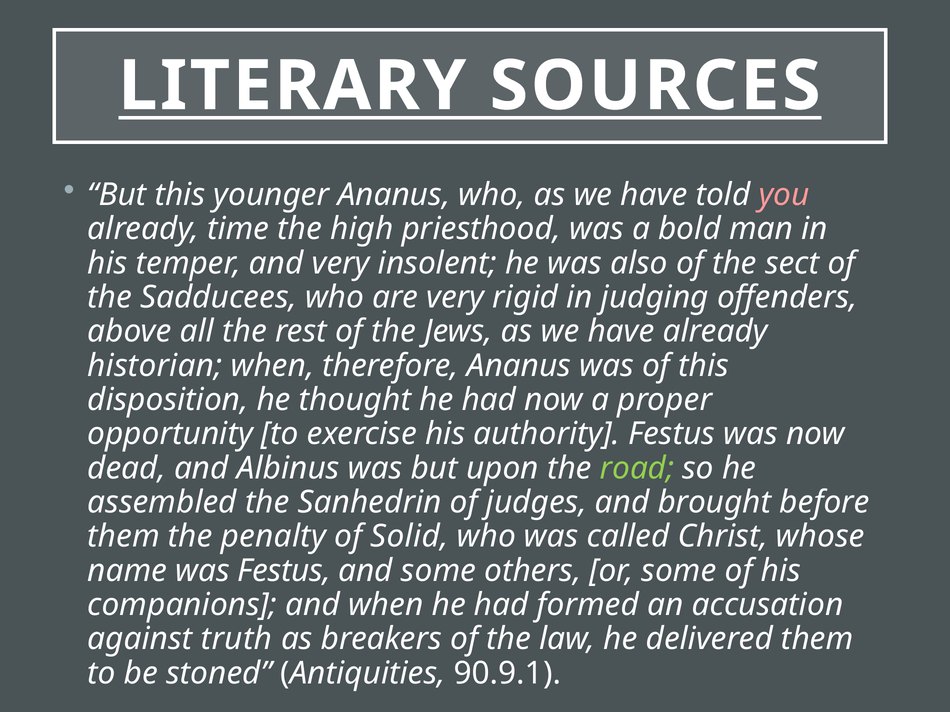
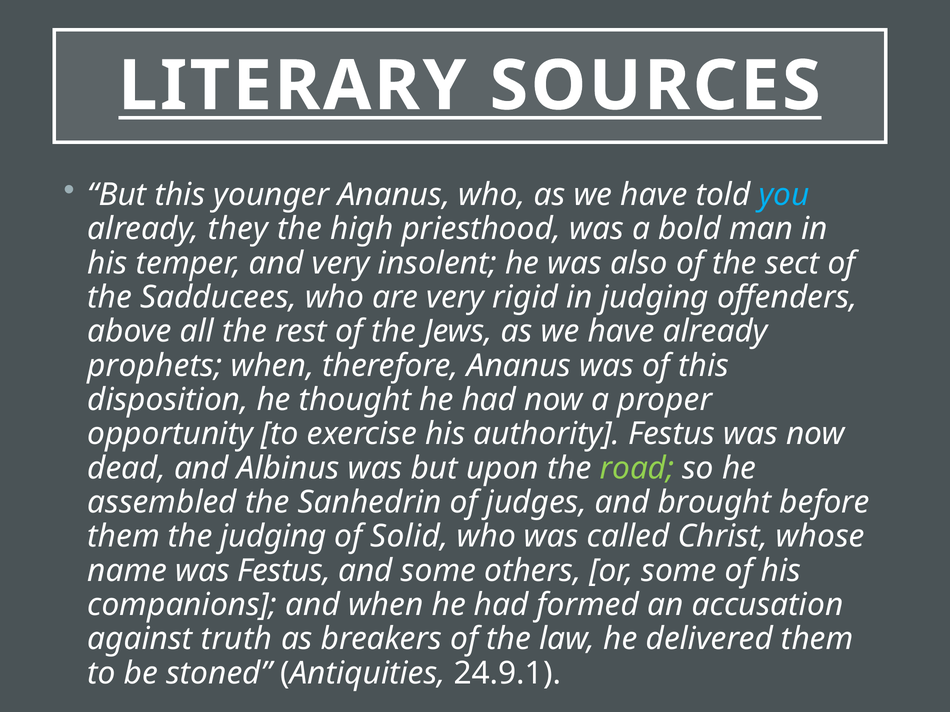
you colour: pink -> light blue
time: time -> they
historian: historian -> prophets
the penalty: penalty -> judging
90.9.1: 90.9.1 -> 24.9.1
